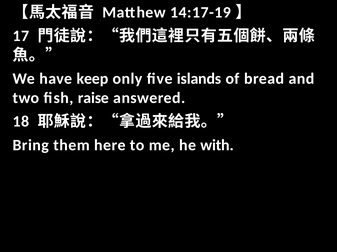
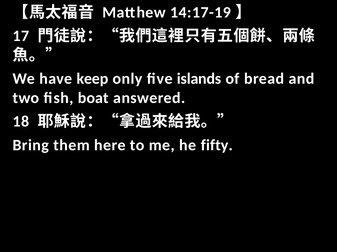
raise: raise -> boat
with: with -> fifty
